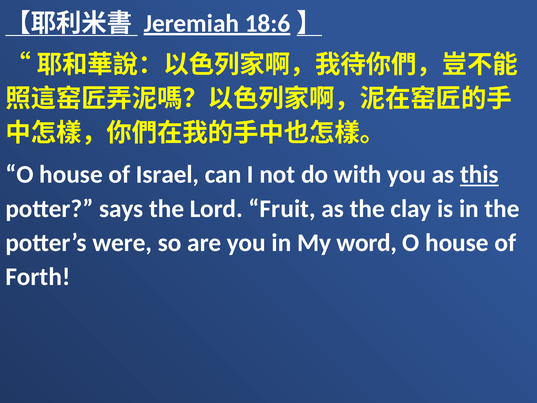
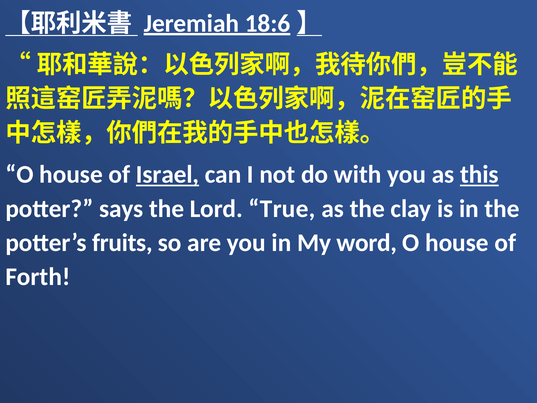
Israel underline: none -> present
Fruit: Fruit -> True
were: were -> fruits
